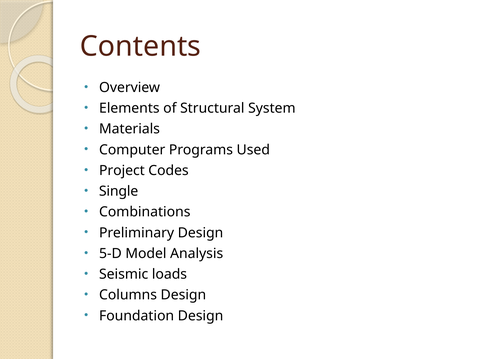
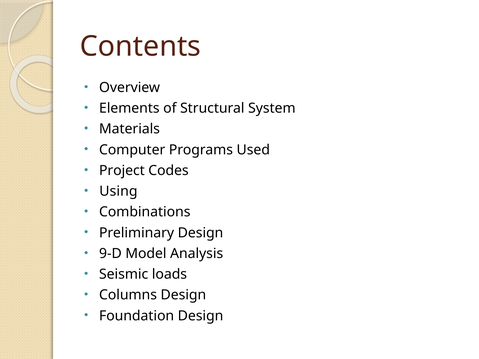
Single: Single -> Using
5-D: 5-D -> 9-D
